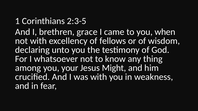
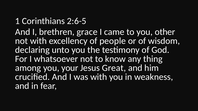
2:3-5: 2:3-5 -> 2:6-5
when: when -> other
fellows: fellows -> people
Might: Might -> Great
